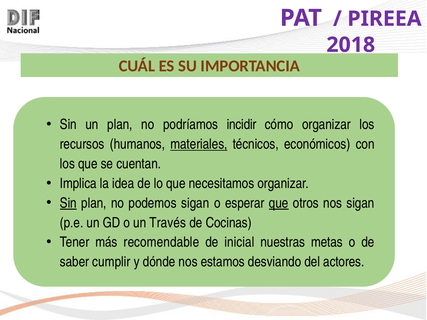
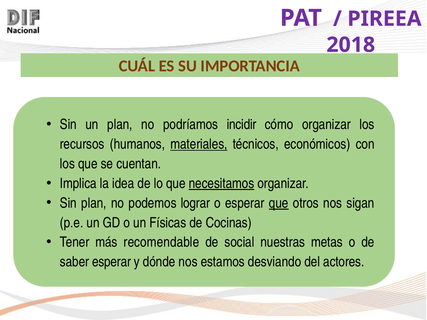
necesitamos underline: none -> present
Sin at (68, 203) underline: present -> none
podemos sigan: sigan -> lograr
Través: Través -> Físicas
inicial: inicial -> social
saber cumplir: cumplir -> esperar
